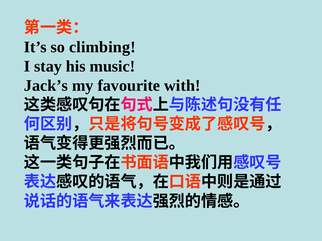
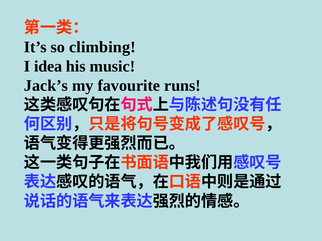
stay: stay -> idea
with: with -> runs
